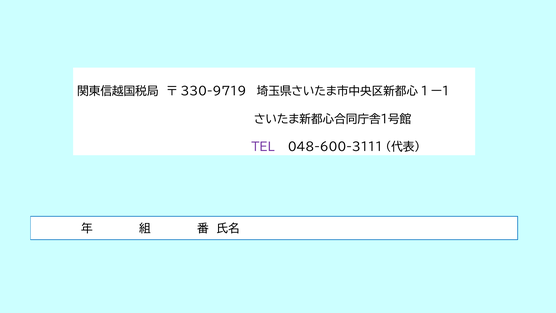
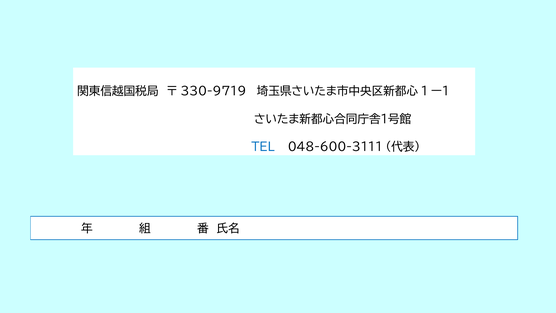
TEL colour: purple -> blue
